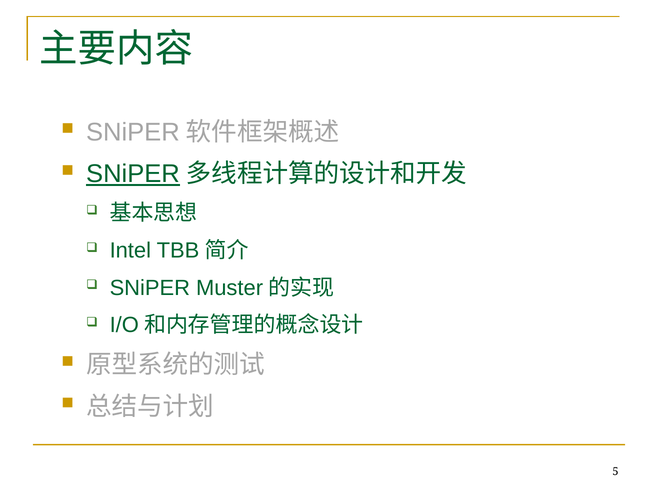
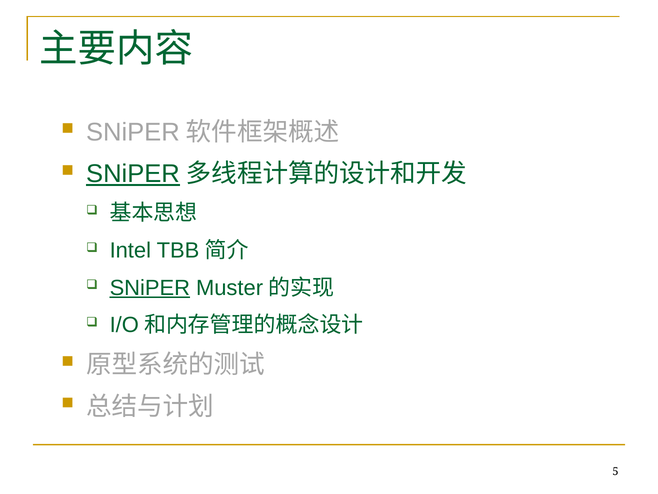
SNiPER at (150, 288) underline: none -> present
